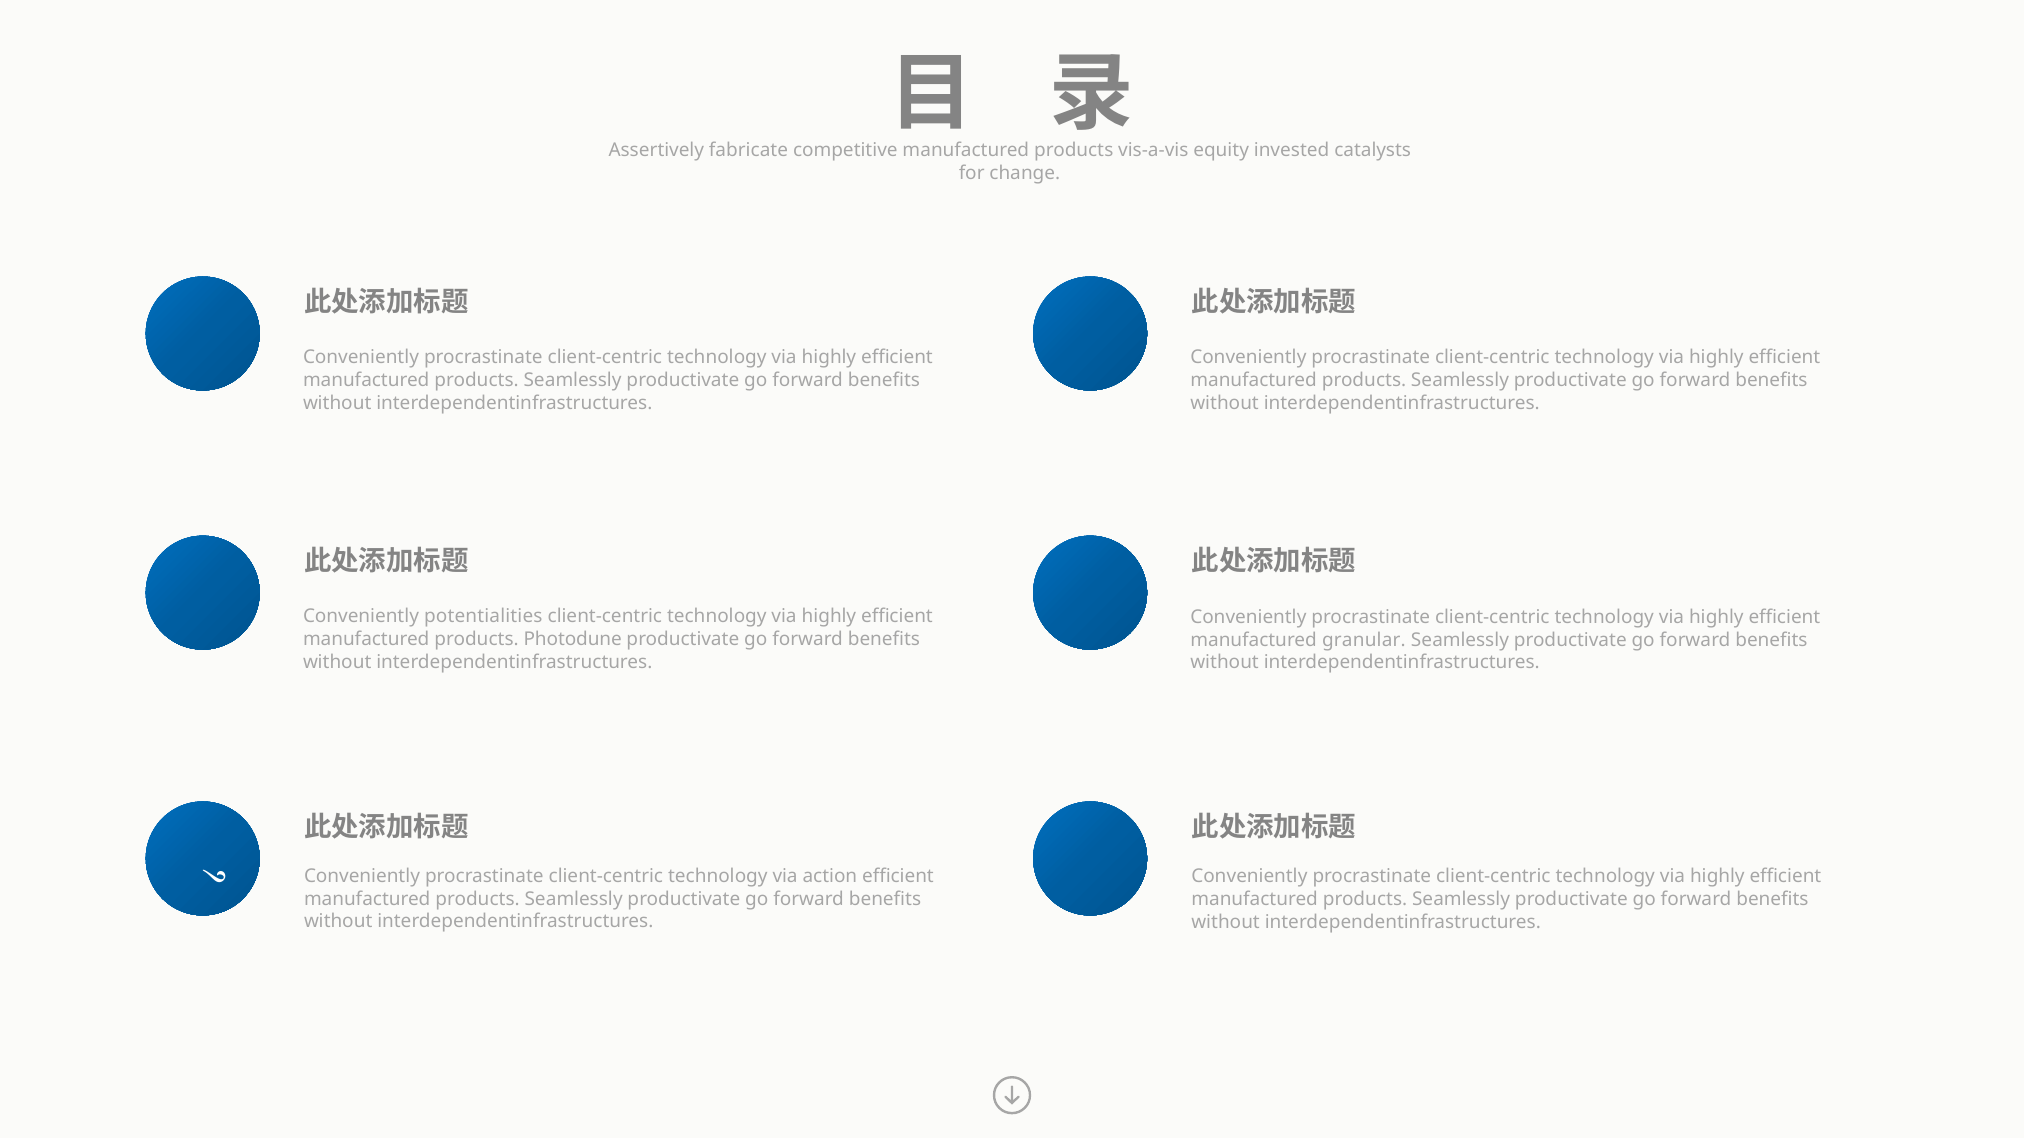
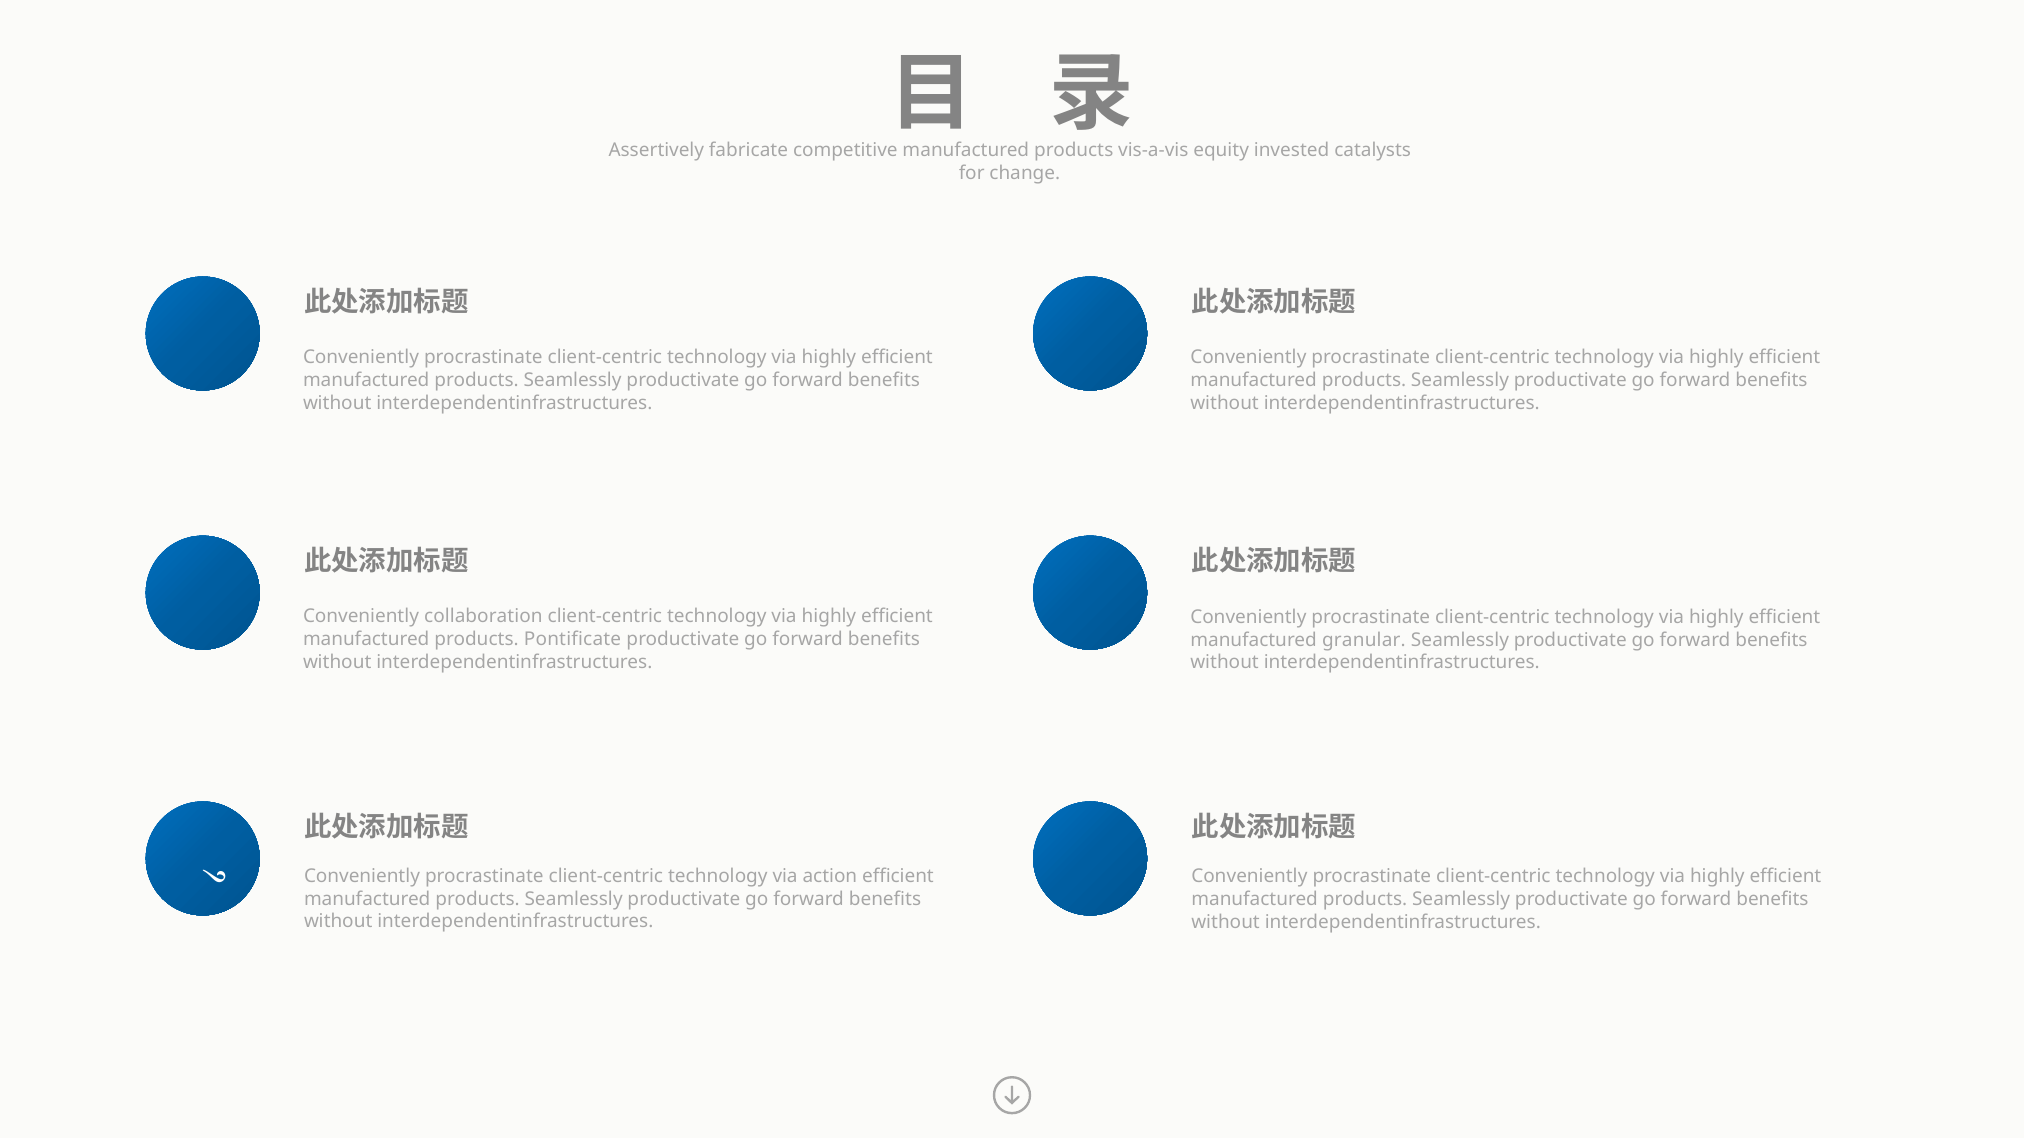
potentialities: potentialities -> collaboration
Photodune: Photodune -> Pontificate
